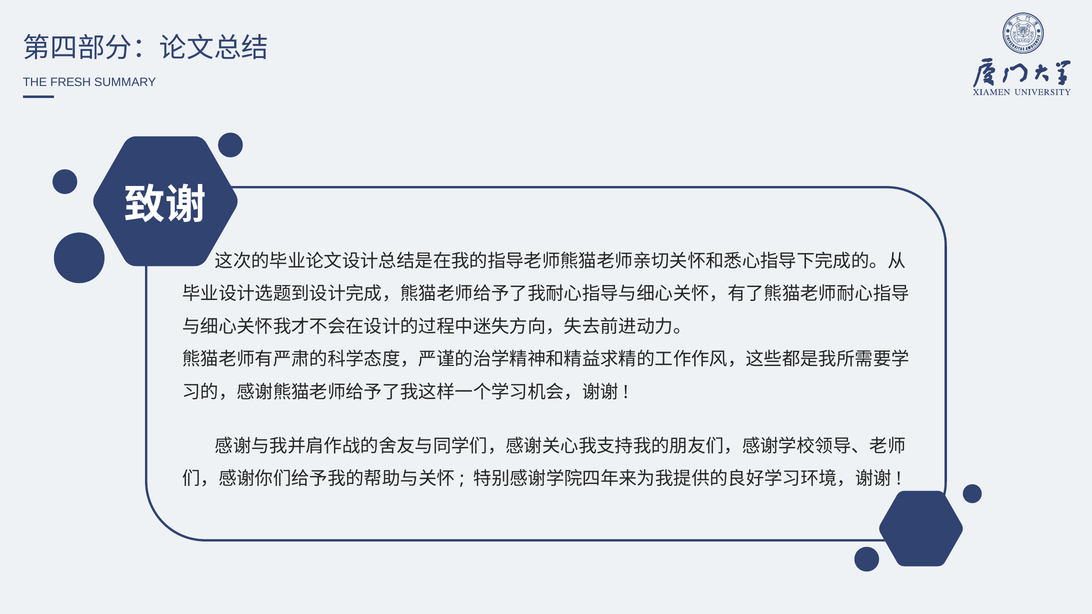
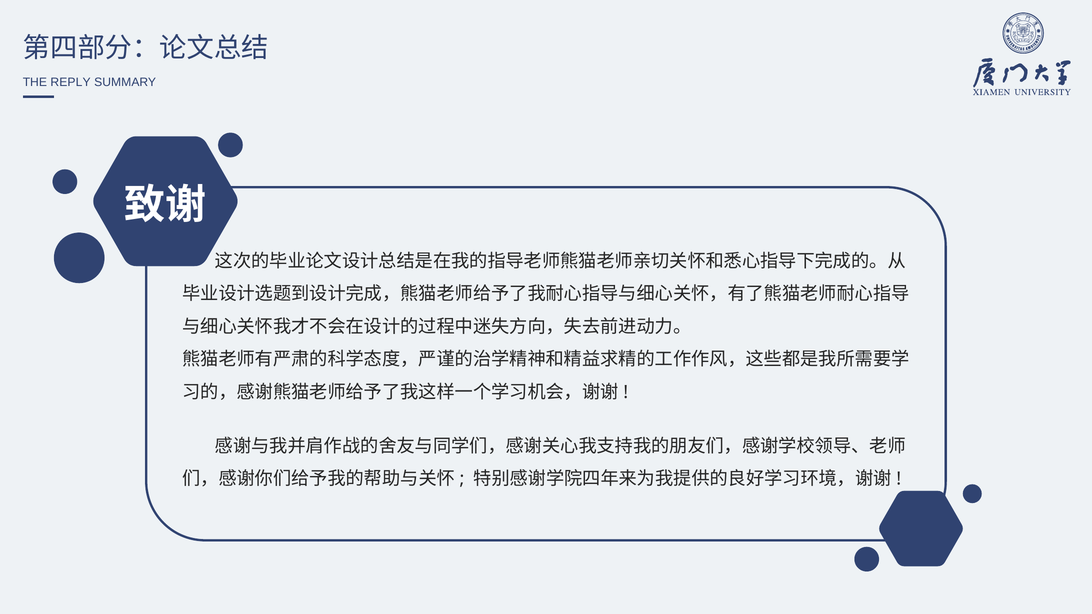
FRESH: FRESH -> REPLY
